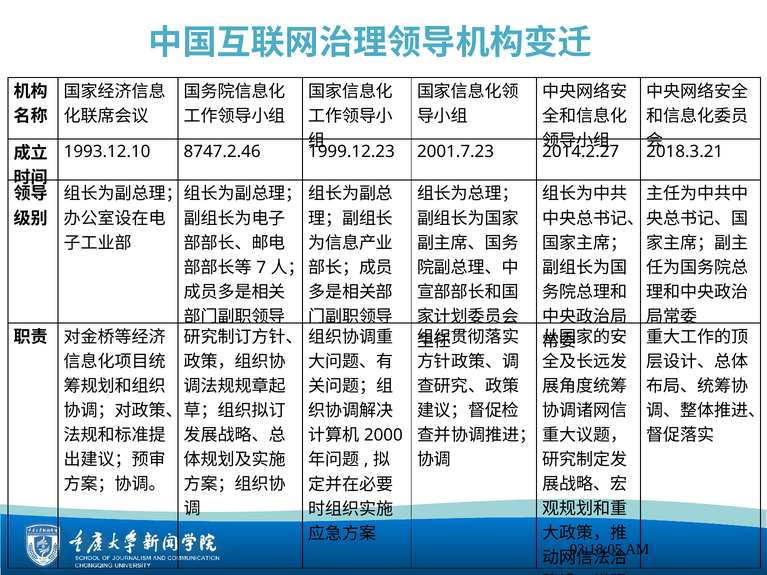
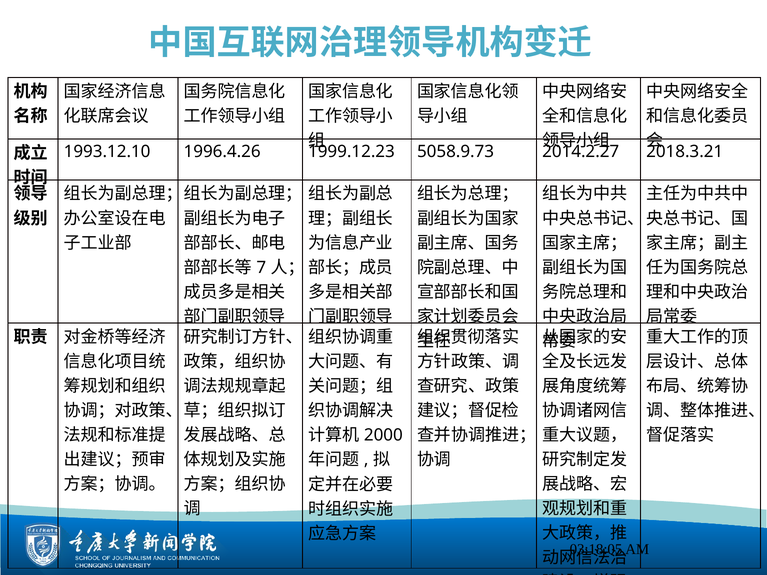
8747.2.46: 8747.2.46 -> 1996.4.26
2001.7.23: 2001.7.23 -> 5058.9.73
